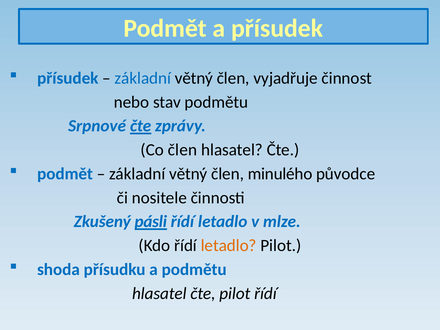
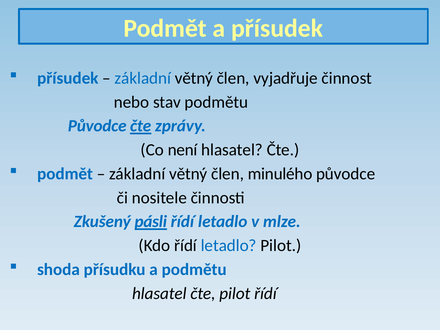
Srpnové at (97, 126): Srpnové -> Původce
Co člen: člen -> není
letadlo at (229, 246) colour: orange -> blue
